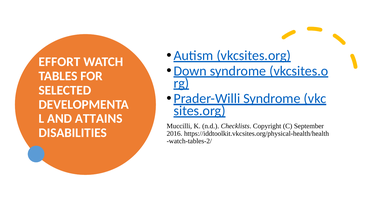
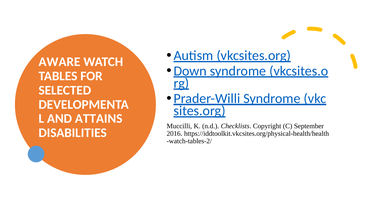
EFFORT: EFFORT -> AWARE
